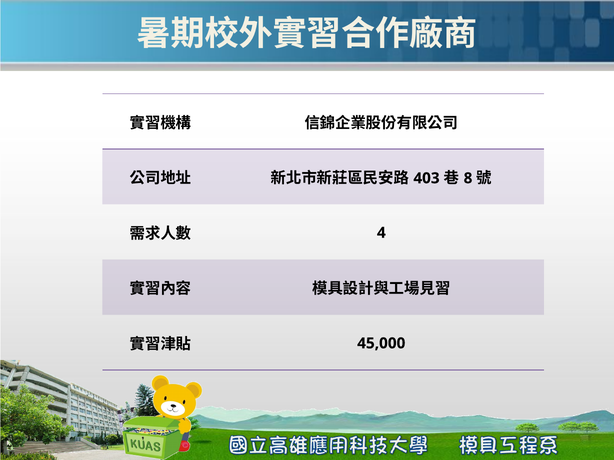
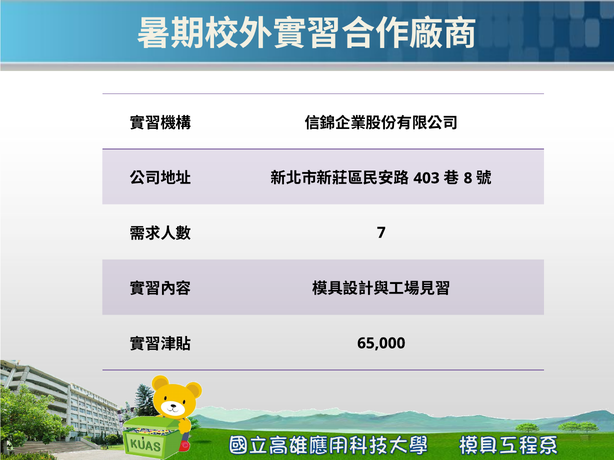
4: 4 -> 7
45,000: 45,000 -> 65,000
